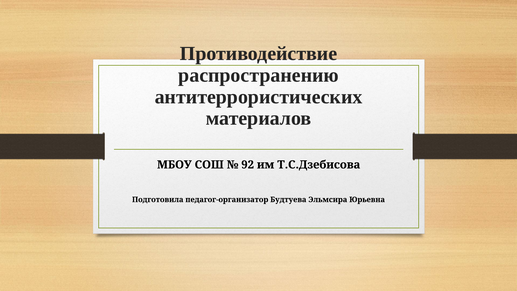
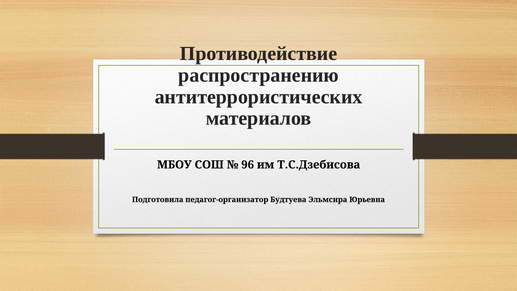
92: 92 -> 96
